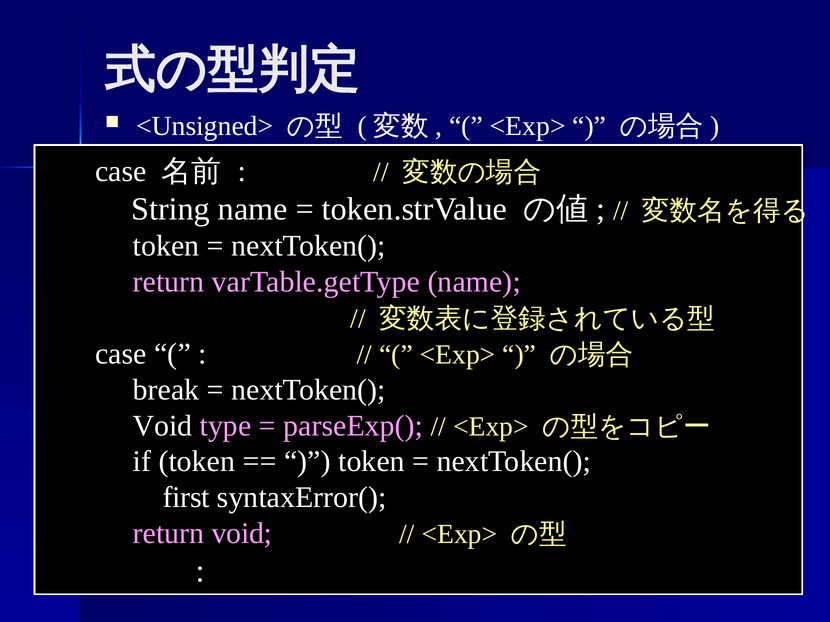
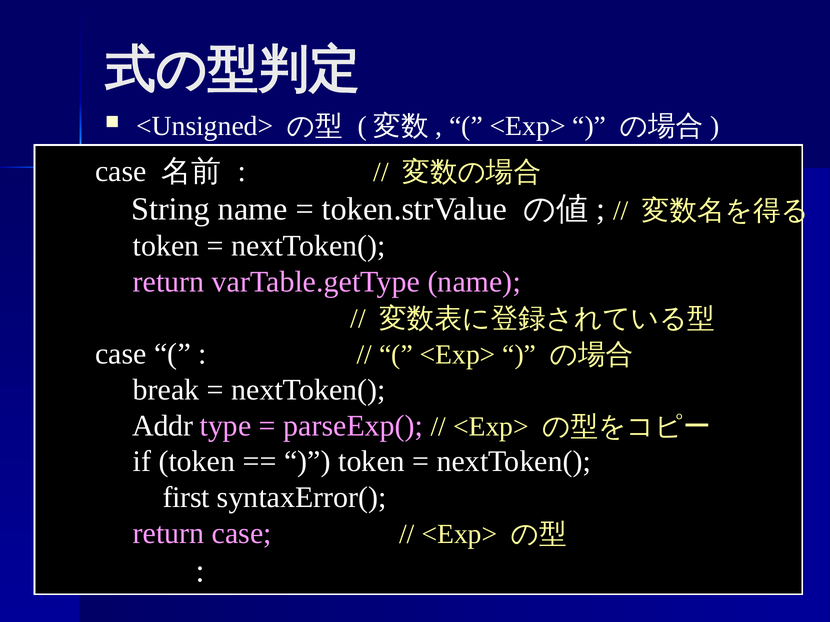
Void at (163, 426): Void -> Addr
return void: void -> case
